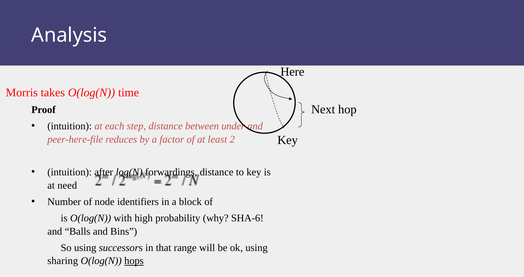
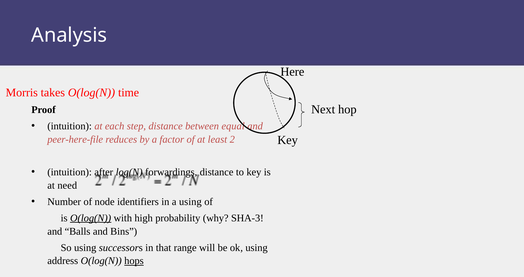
under: under -> equal
a block: block -> using
O(log(N at (91, 218) underline: none -> present
SHA-6: SHA-6 -> SHA-3
sharing: sharing -> address
